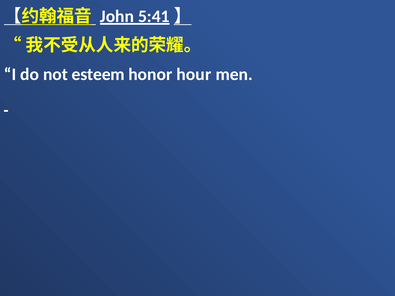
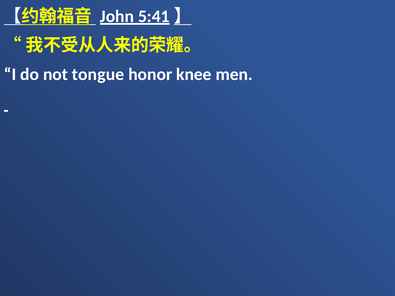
esteem: esteem -> tongue
hour: hour -> knee
